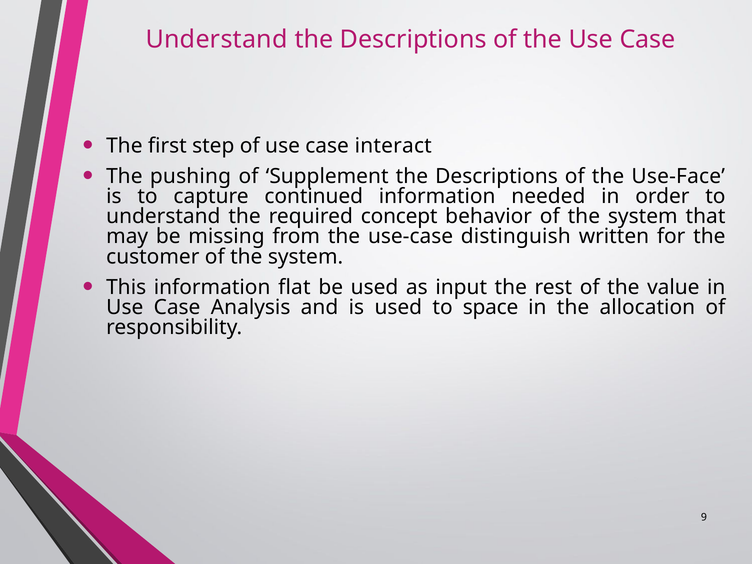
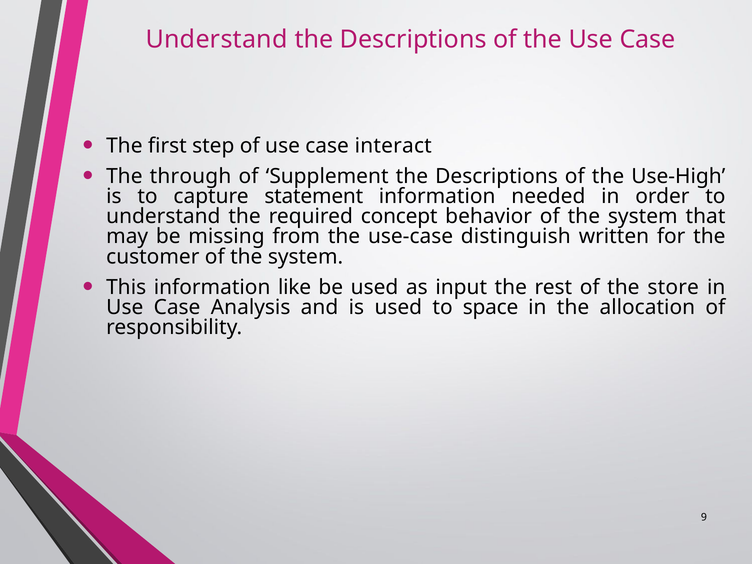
pushing: pushing -> through
Use-Face: Use-Face -> Use-High
continued: continued -> statement
flat: flat -> like
value: value -> store
